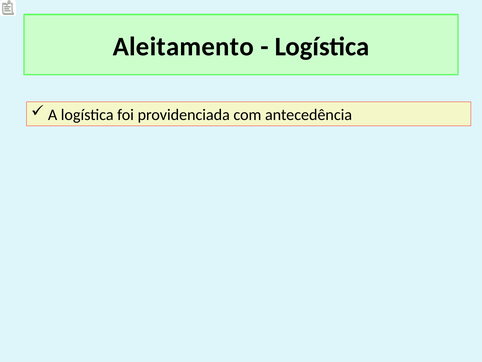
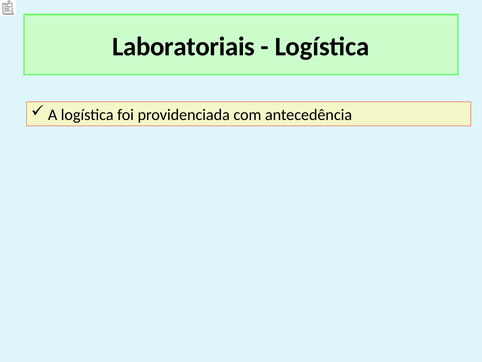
Aleitamento: Aleitamento -> Laboratoriais
